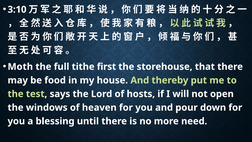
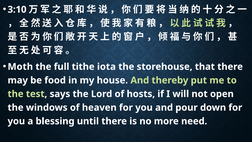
first: first -> iota
